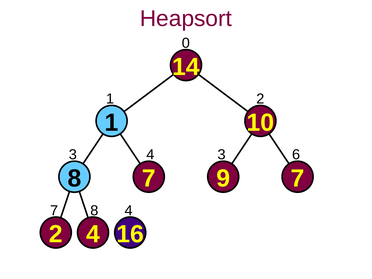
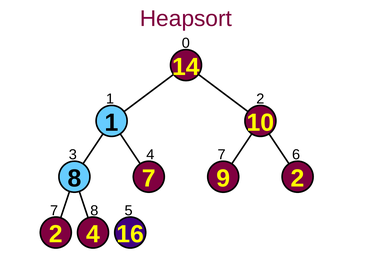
4 3: 3 -> 7
9 7: 7 -> 2
8 4: 4 -> 5
